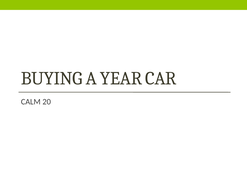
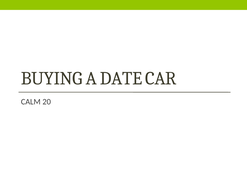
YEAR: YEAR -> DATE
